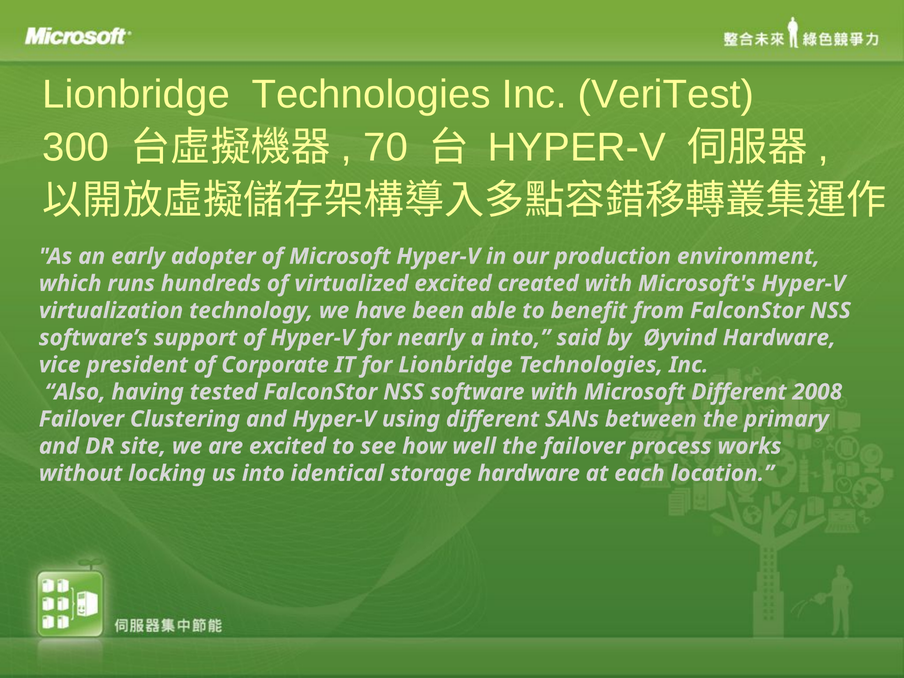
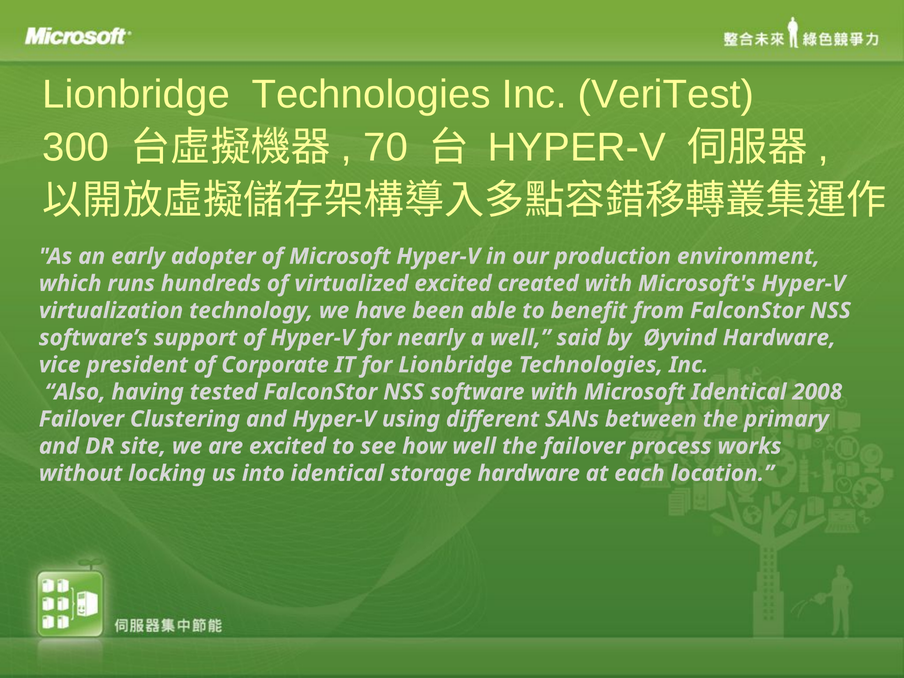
a into: into -> well
Microsoft Different: Different -> Identical
